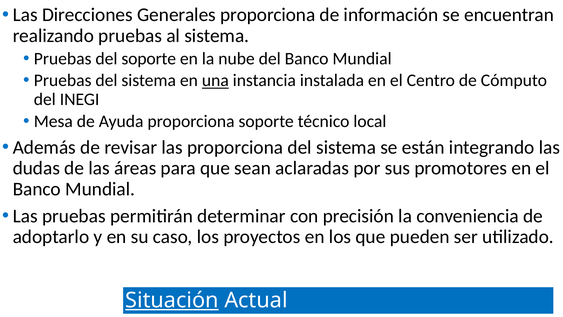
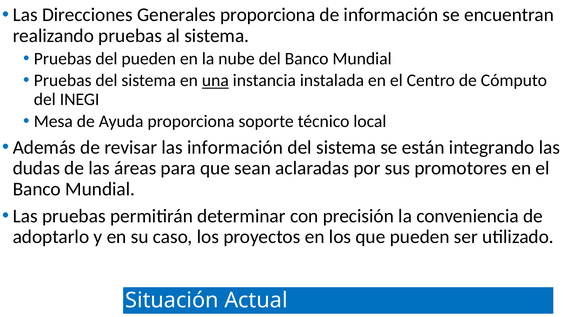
del soporte: soporte -> pueden
las proporciona: proporciona -> información
Situación underline: present -> none
